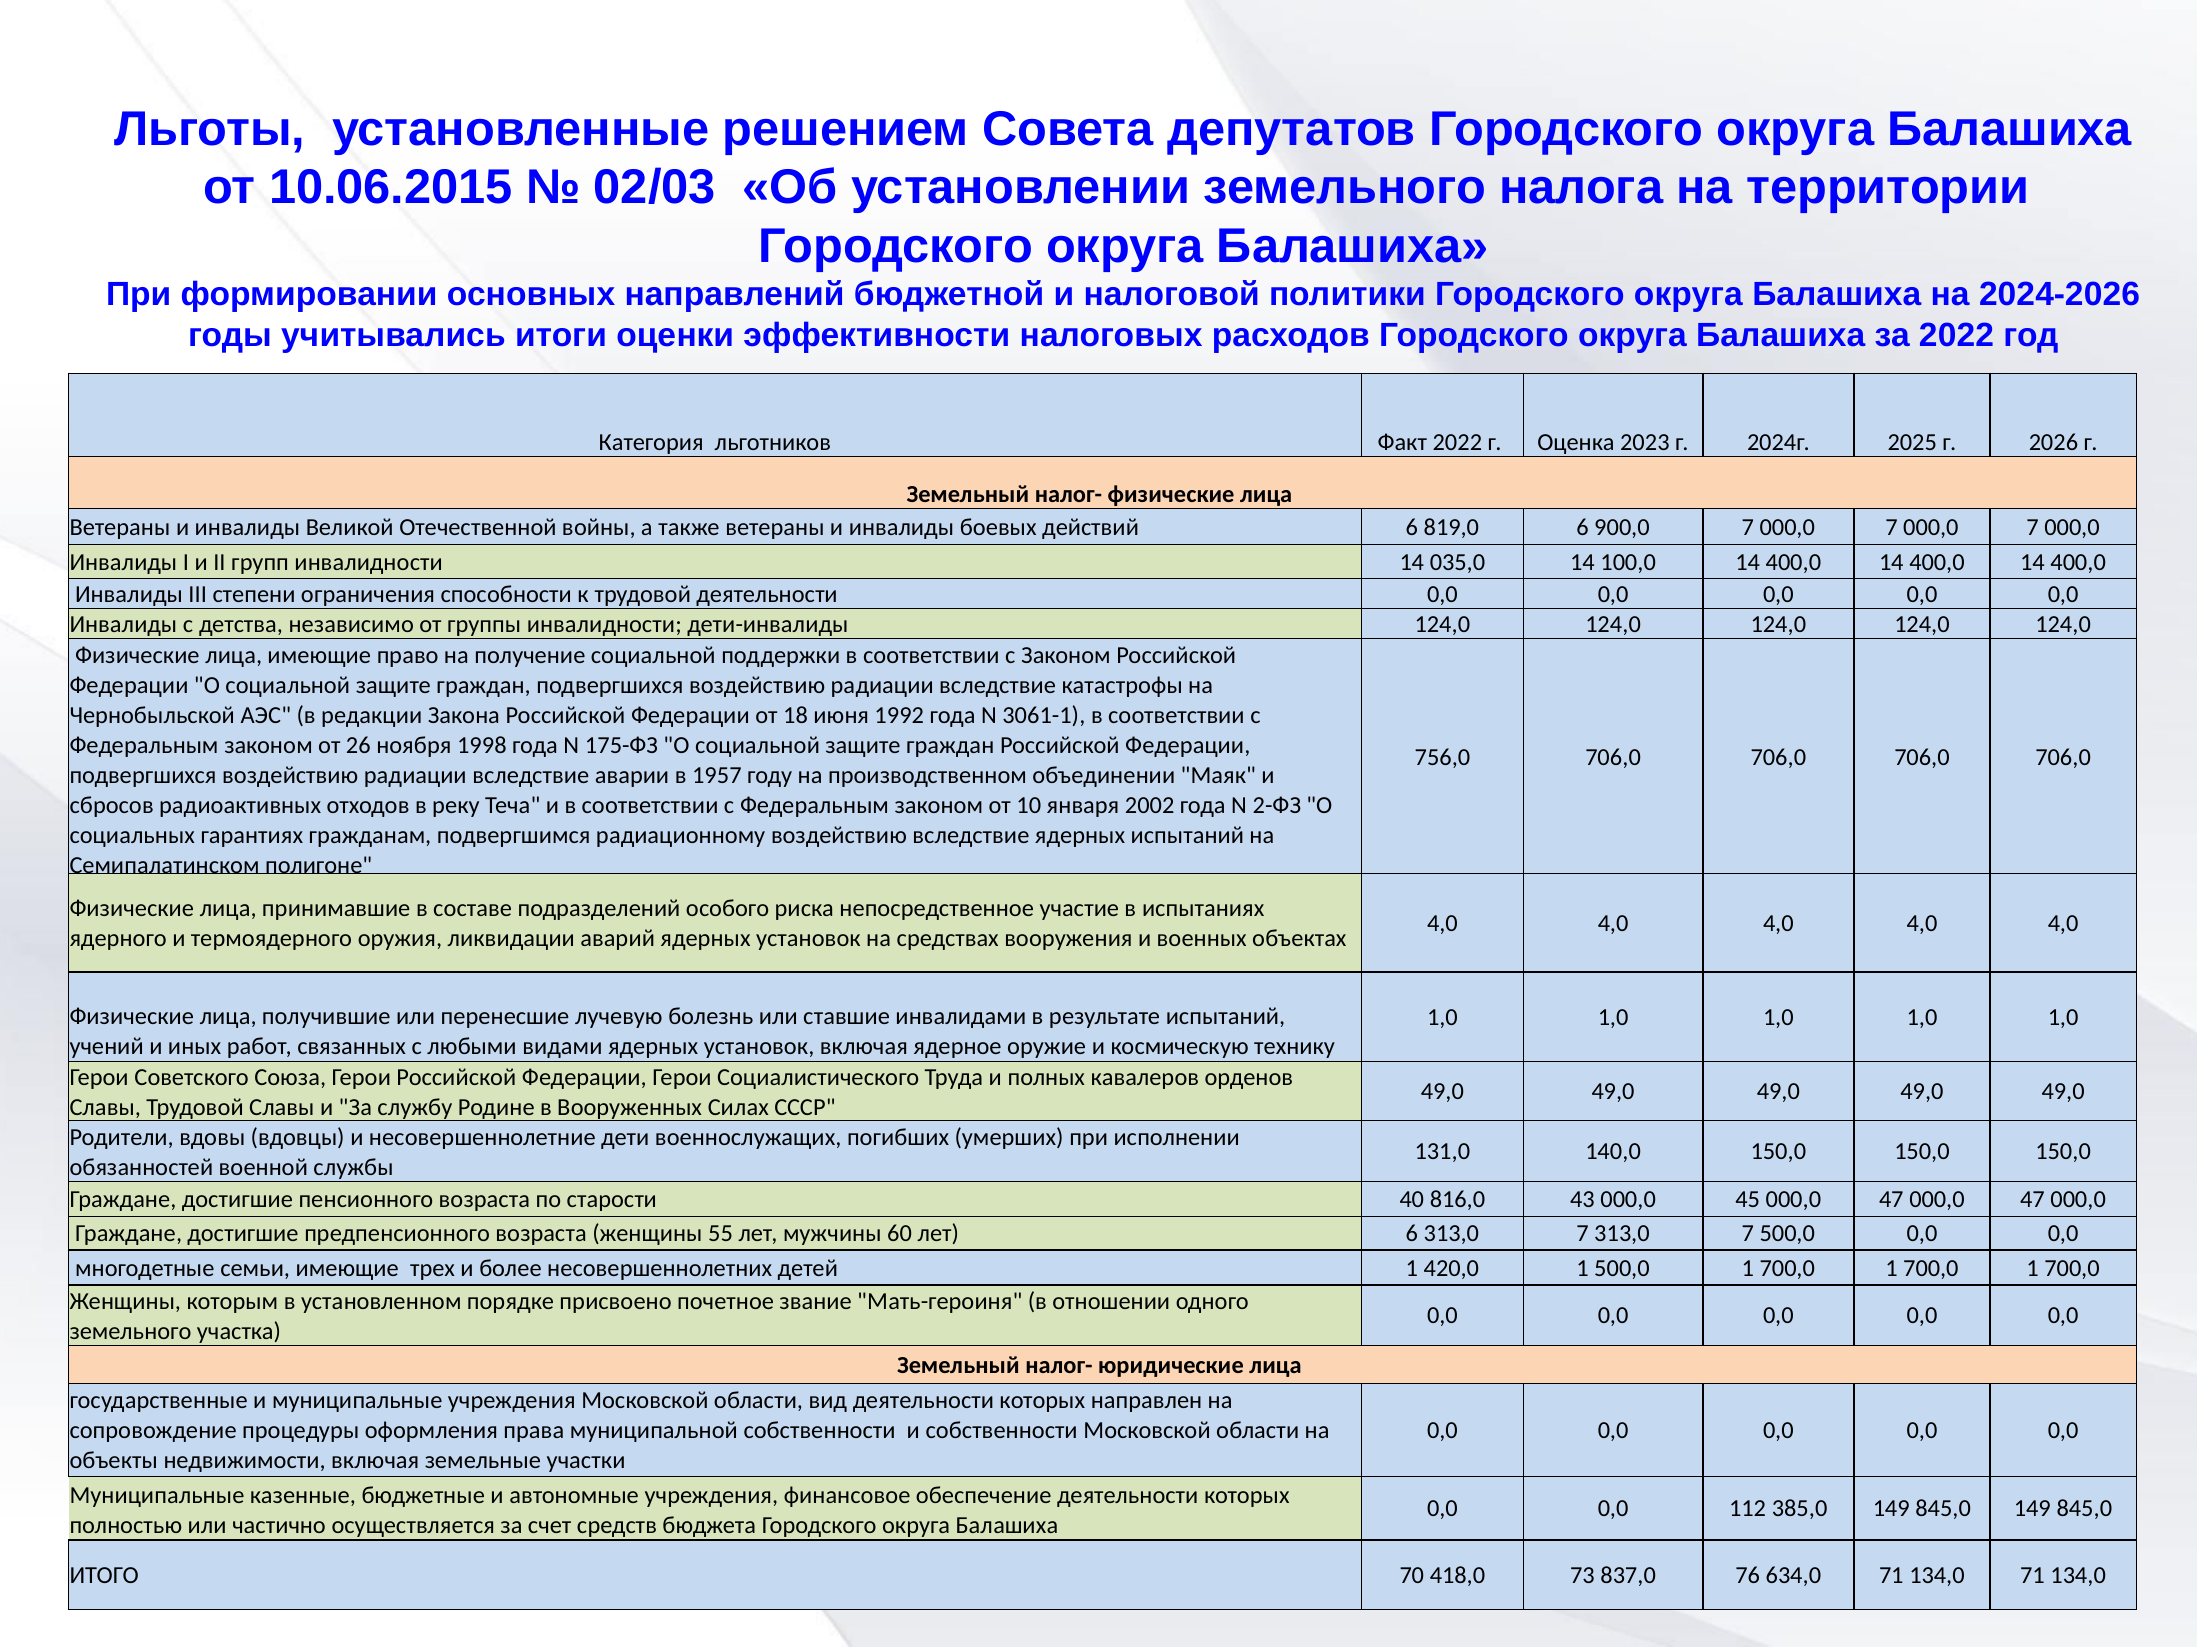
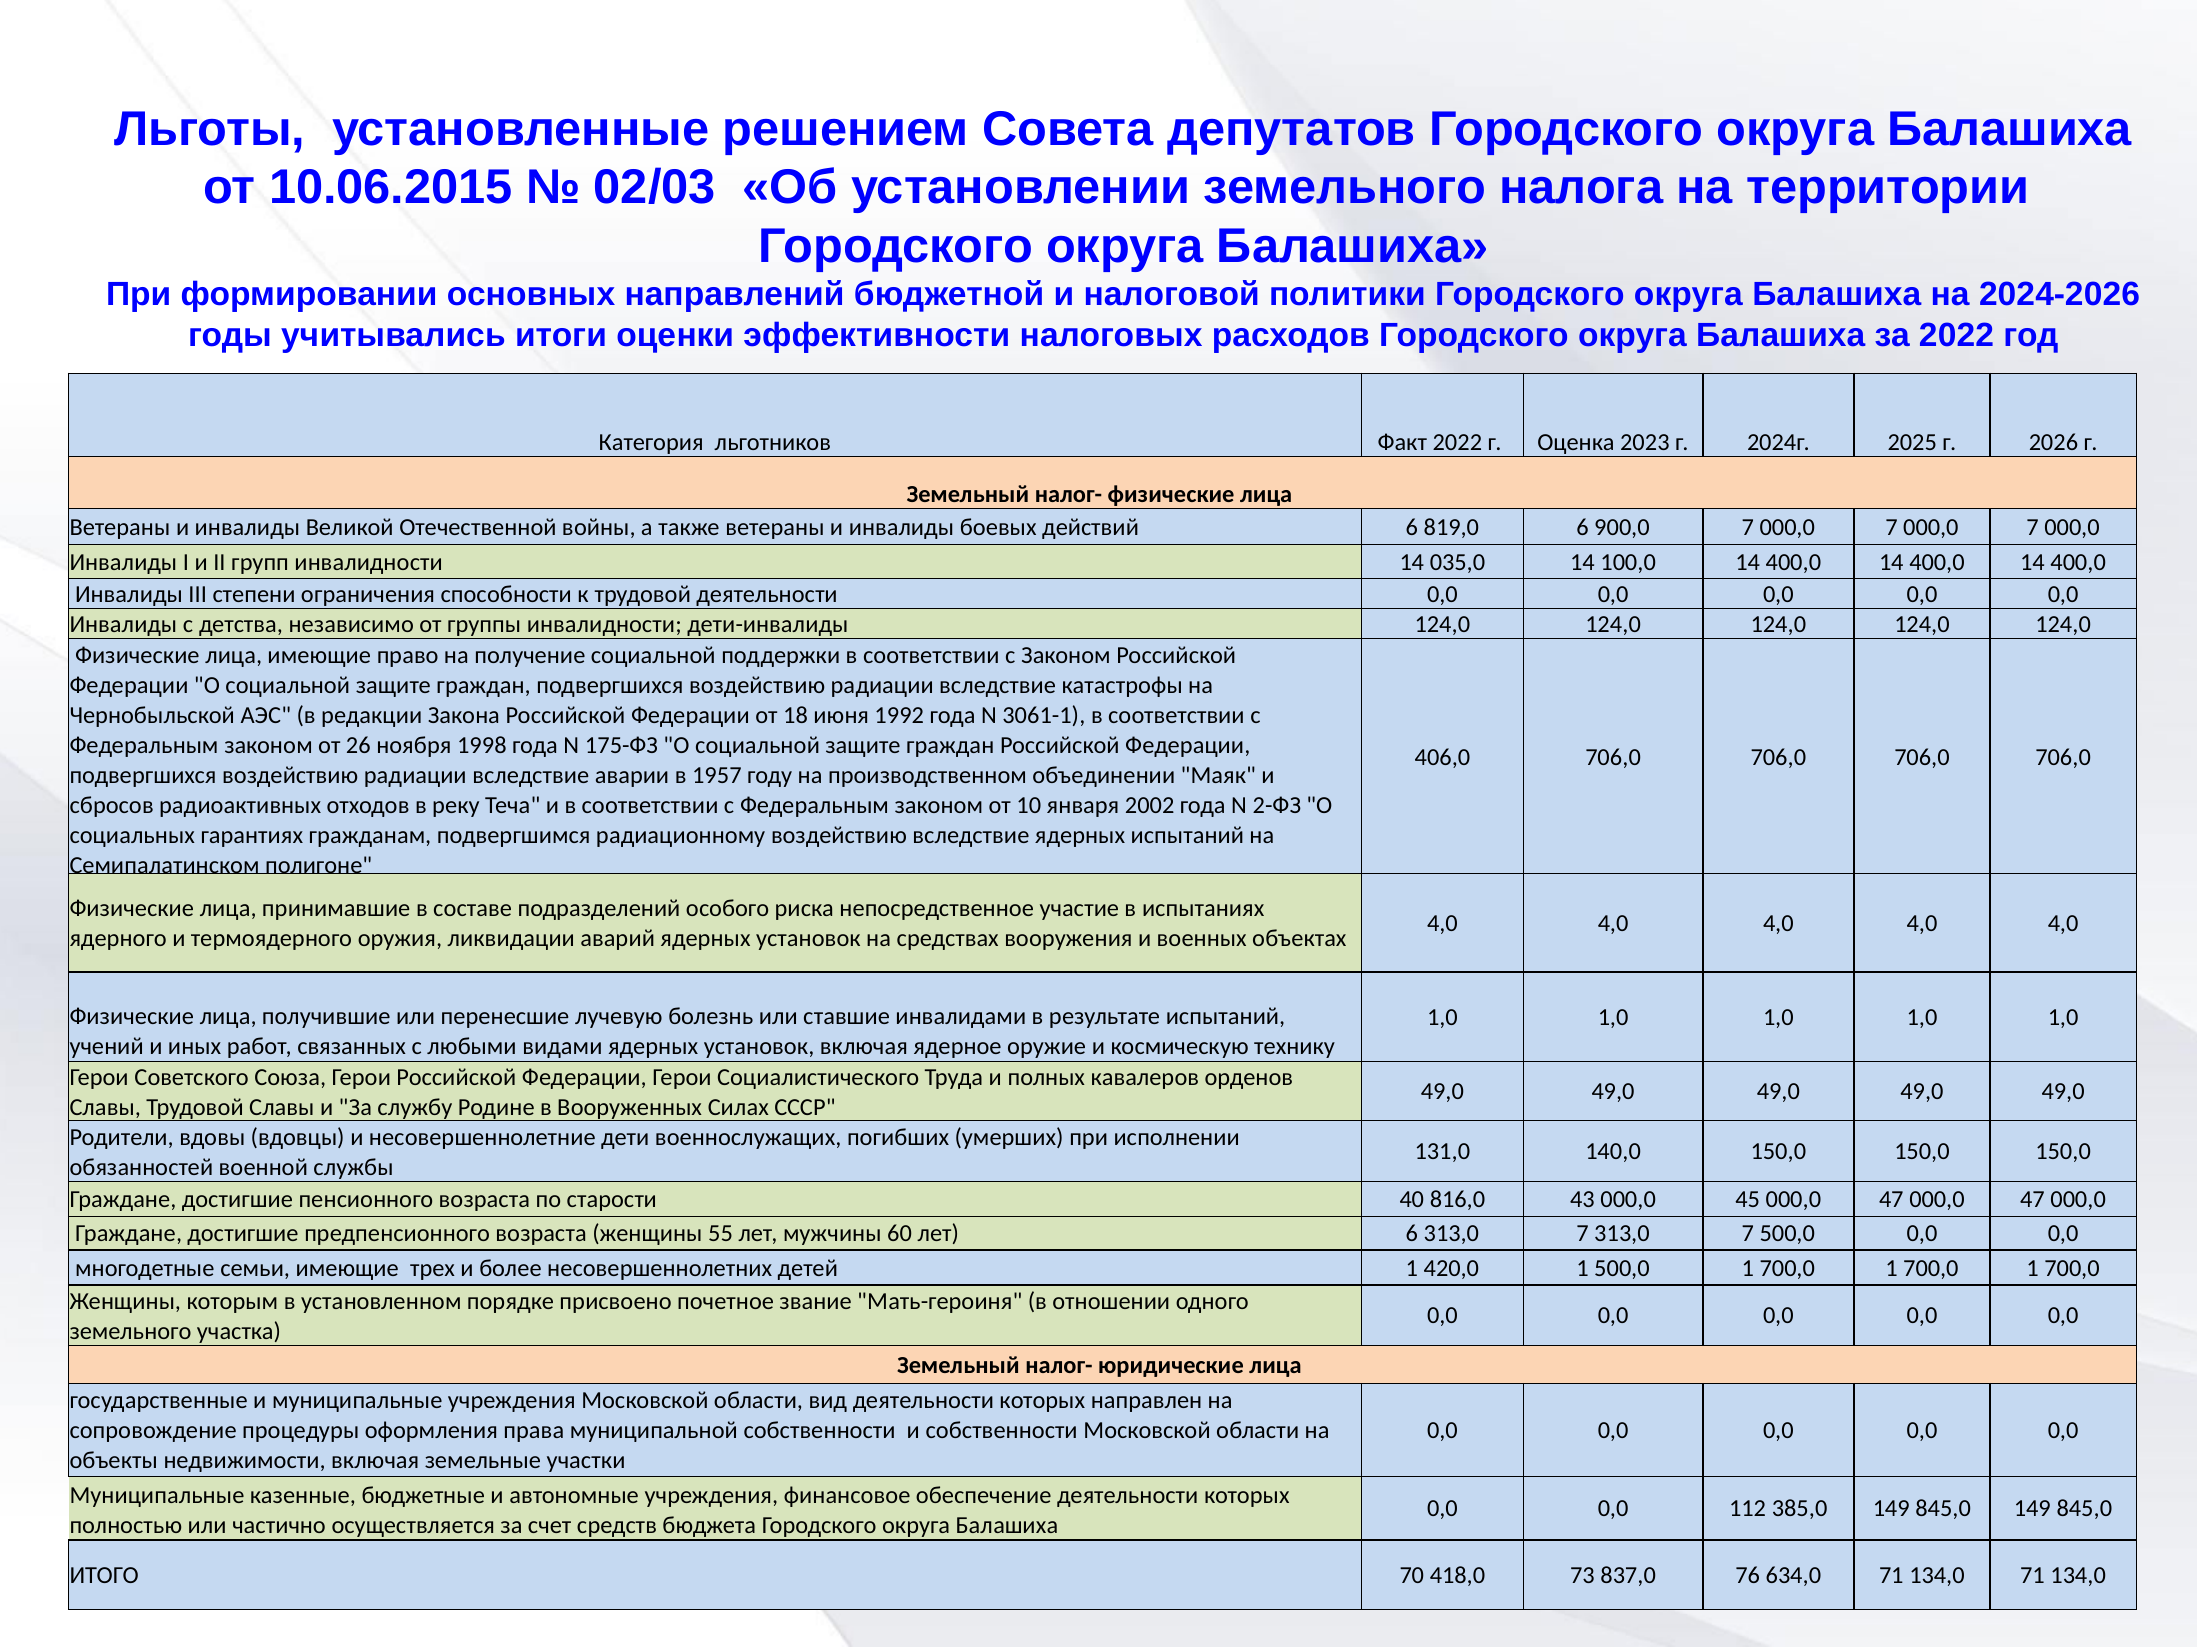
756,0: 756,0 -> 406,0
